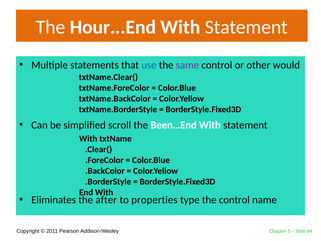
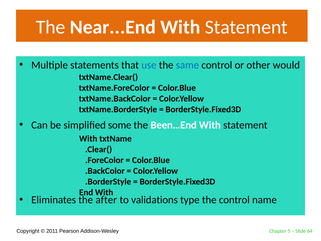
Hour...End: Hour...End -> Near...End
same colour: purple -> blue
scroll: scroll -> some
properties: properties -> validations
